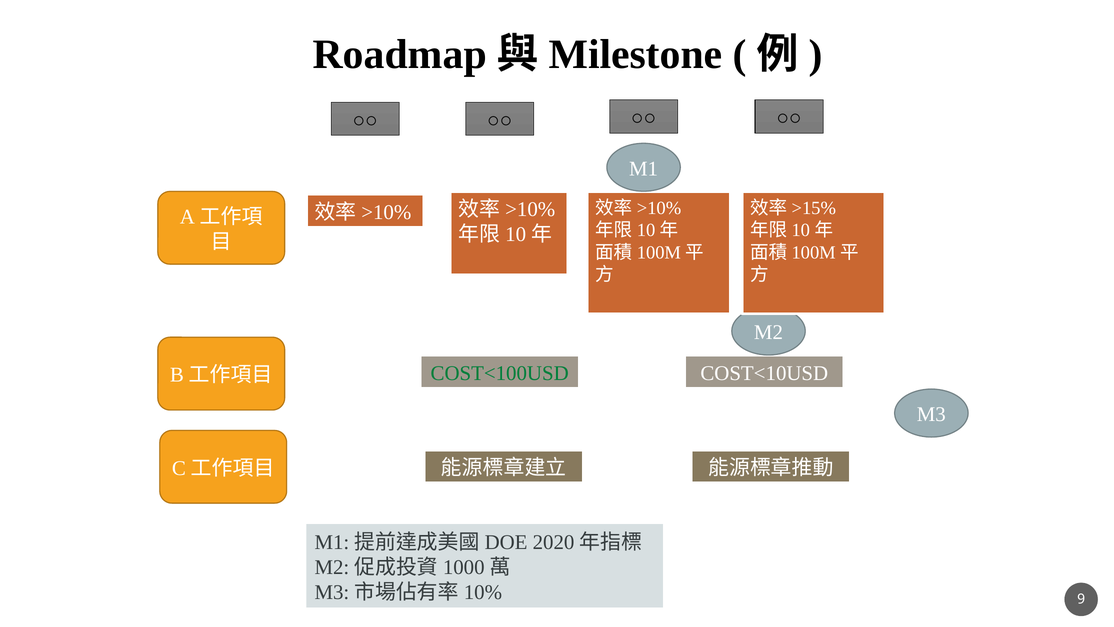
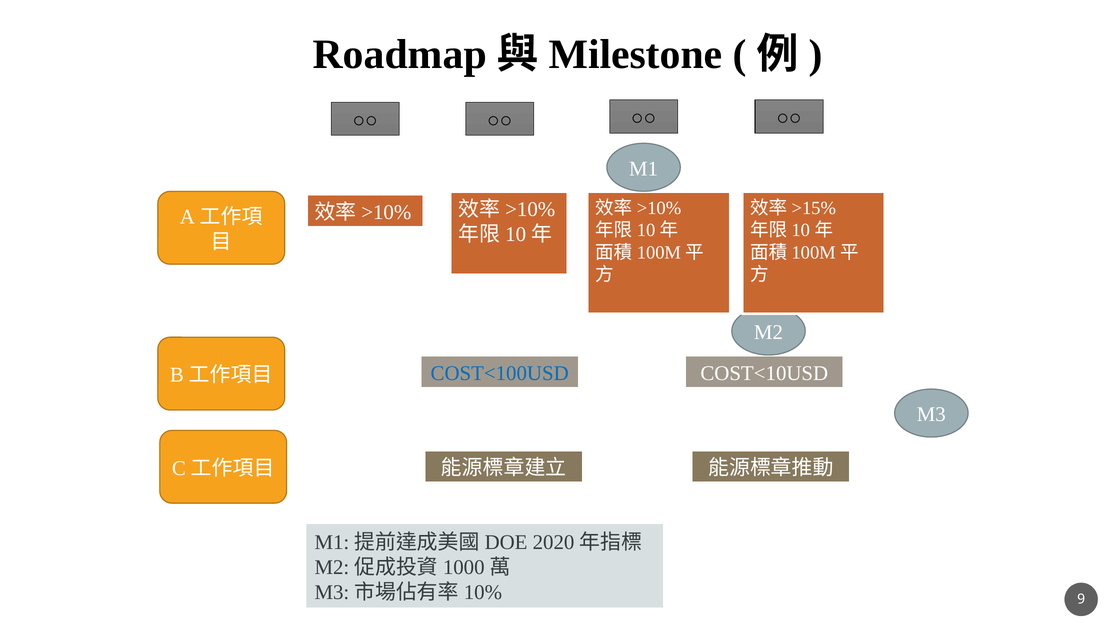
COST<100USD colour: green -> blue
